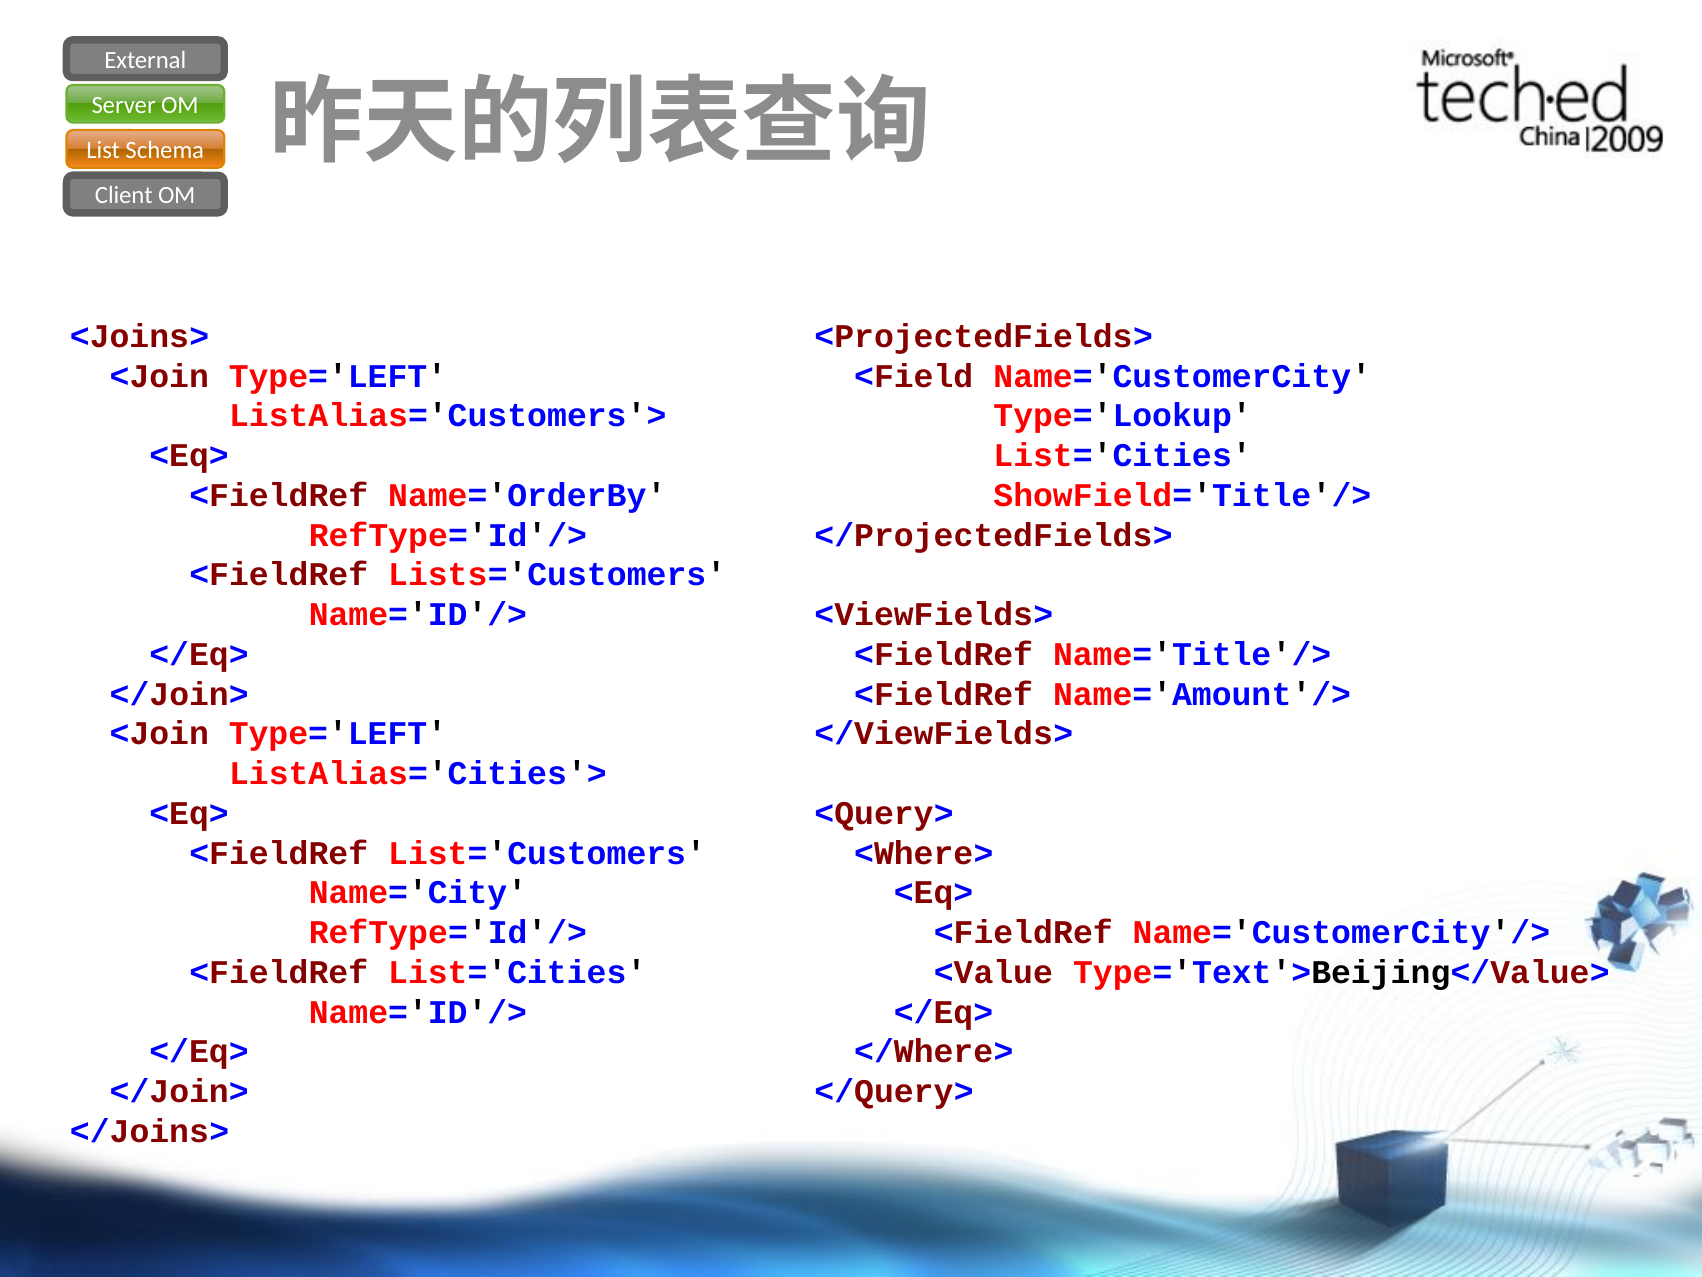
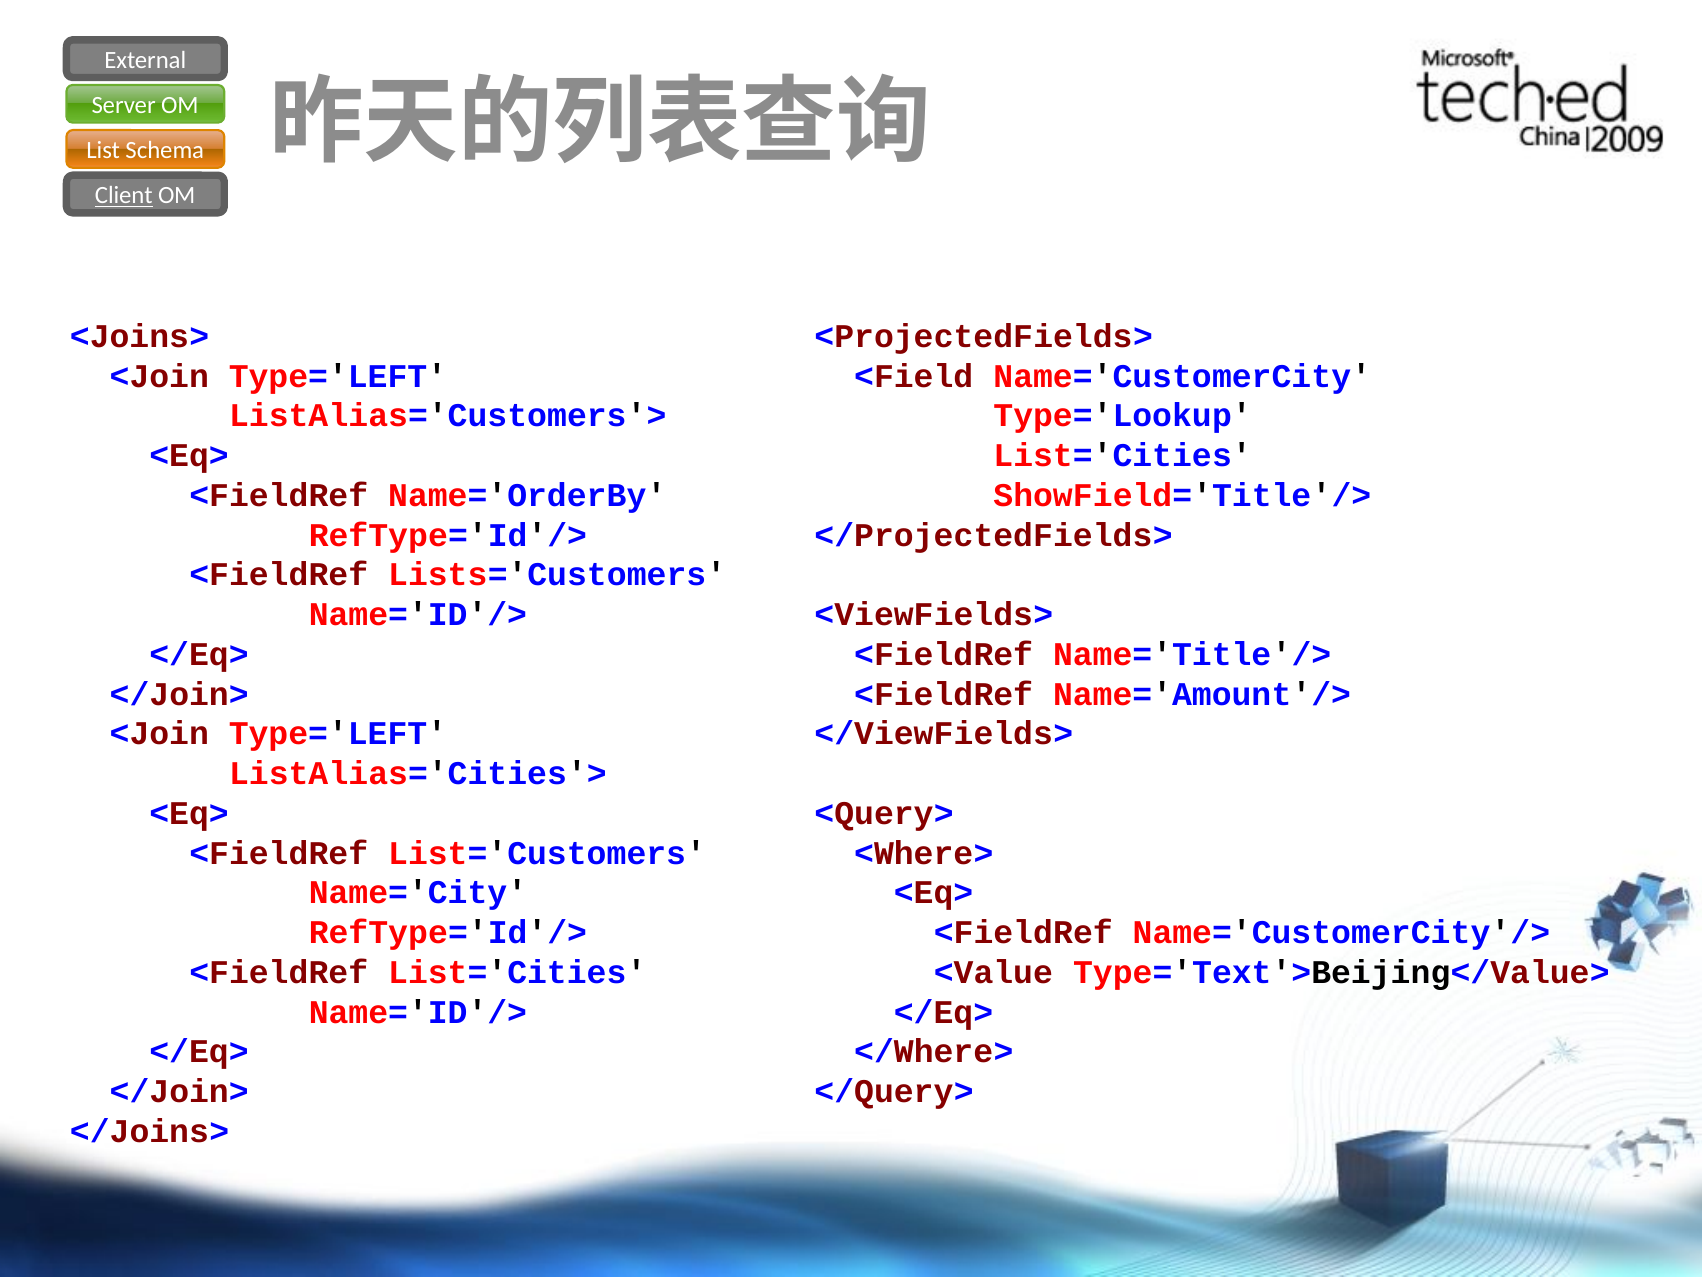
Client underline: none -> present
